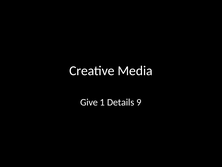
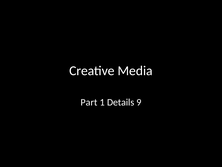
Give: Give -> Part
